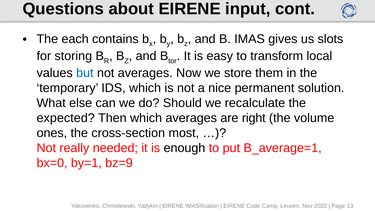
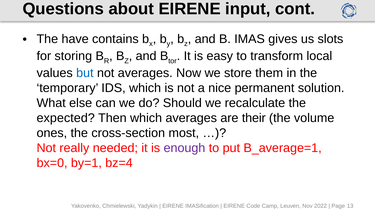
each: each -> have
right: right -> their
enough colour: black -> purple
bz=9: bz=9 -> bz=4
